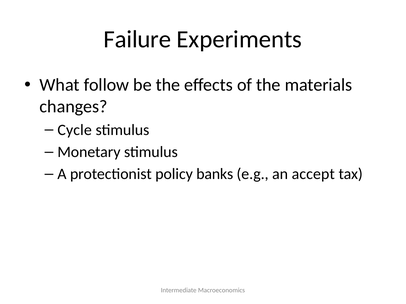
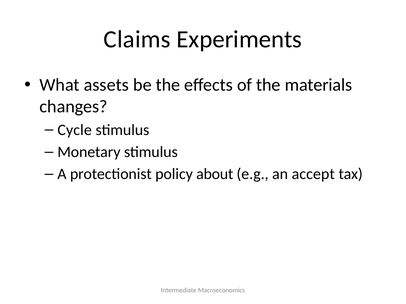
Failure: Failure -> Claims
follow: follow -> assets
banks: banks -> about
